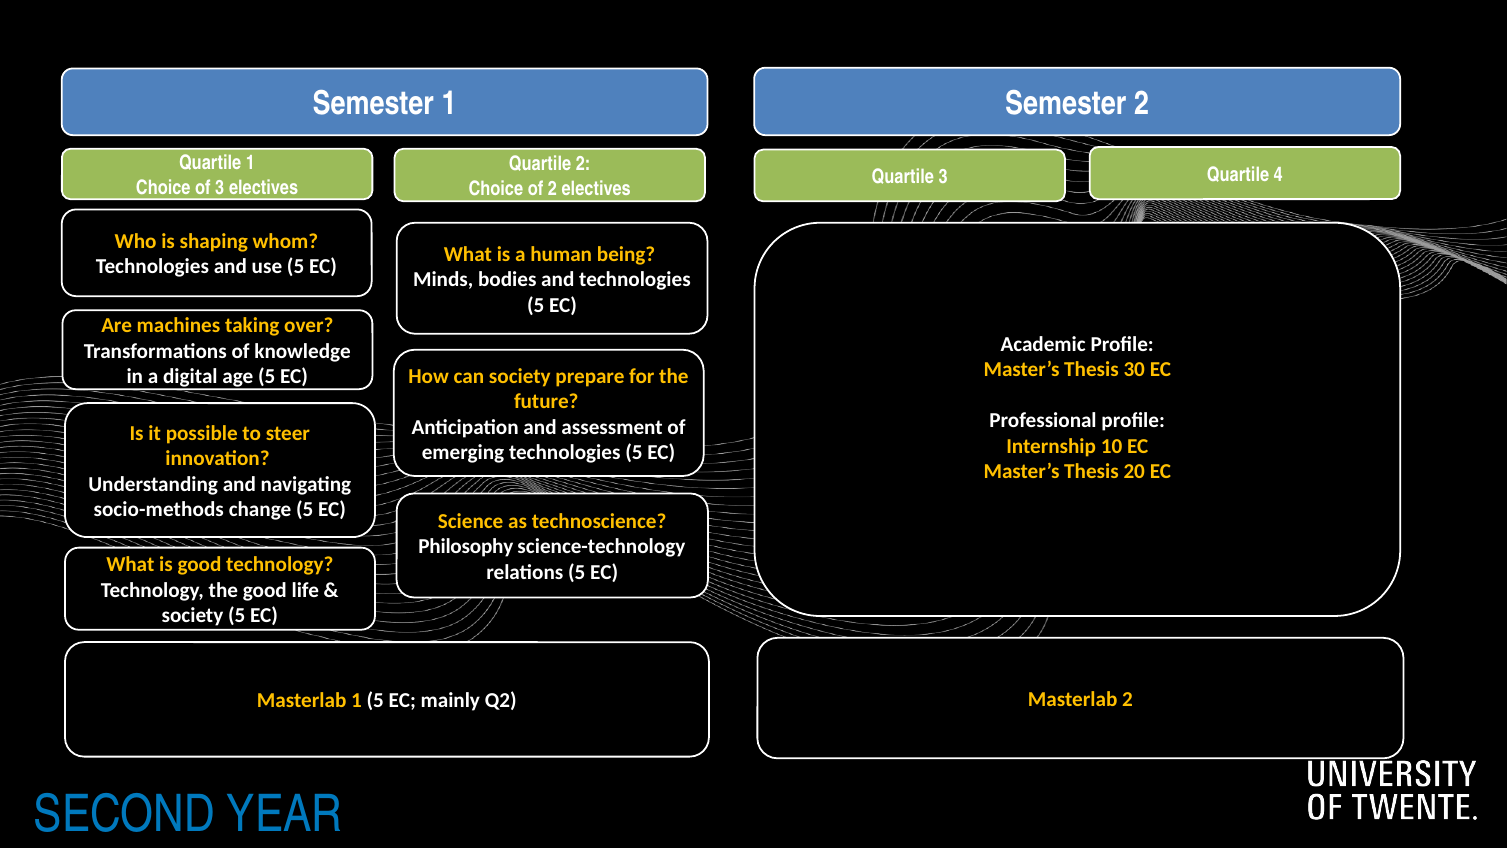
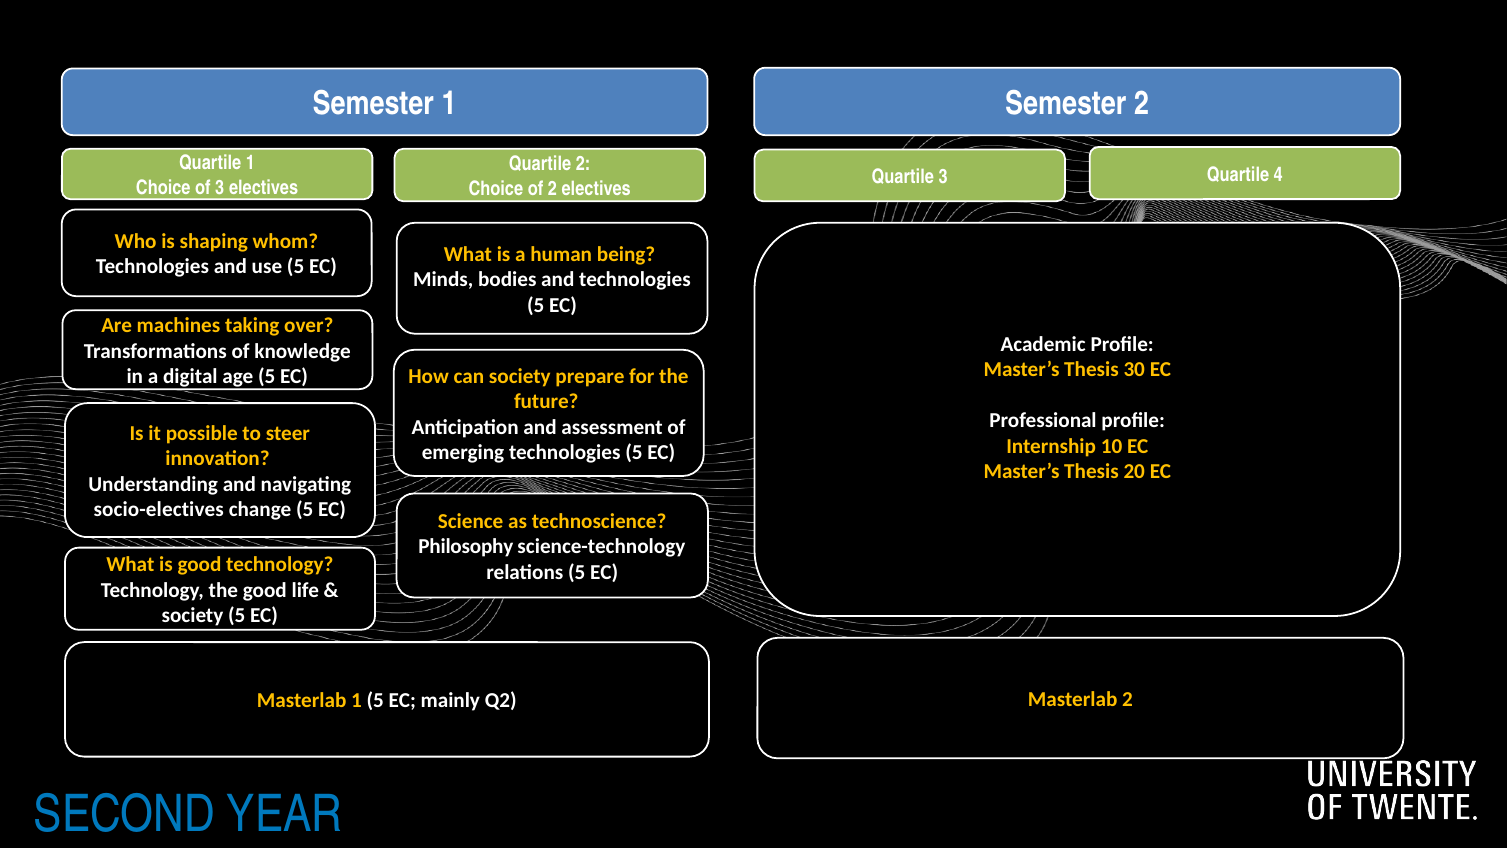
socio-methods: socio-methods -> socio-electives
